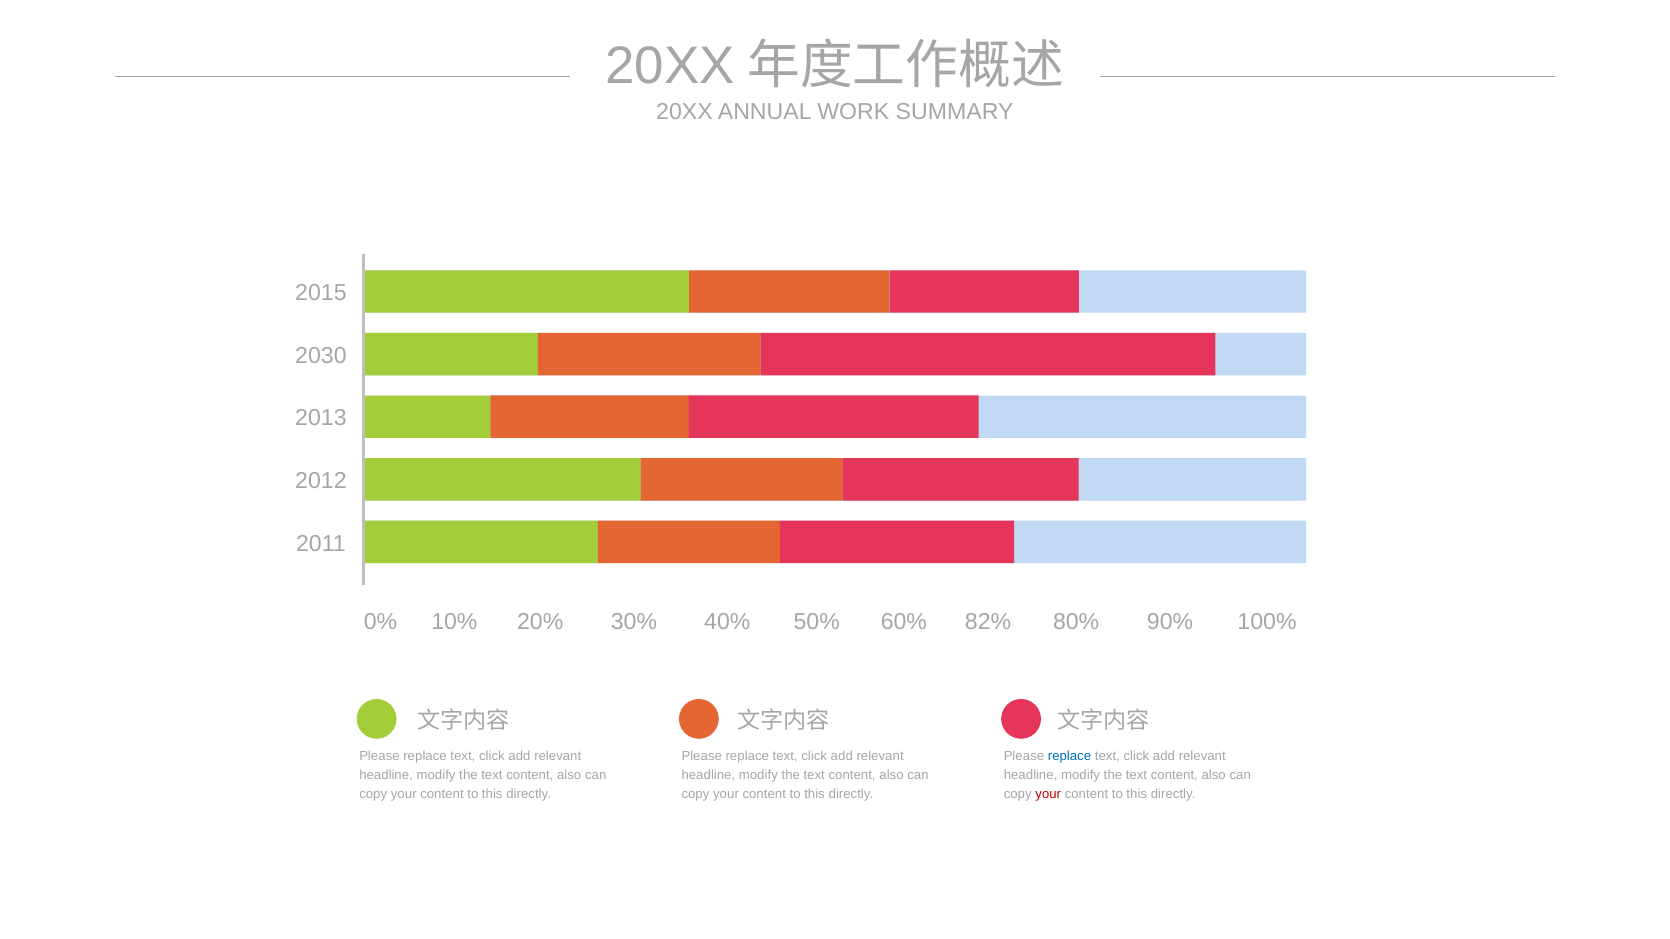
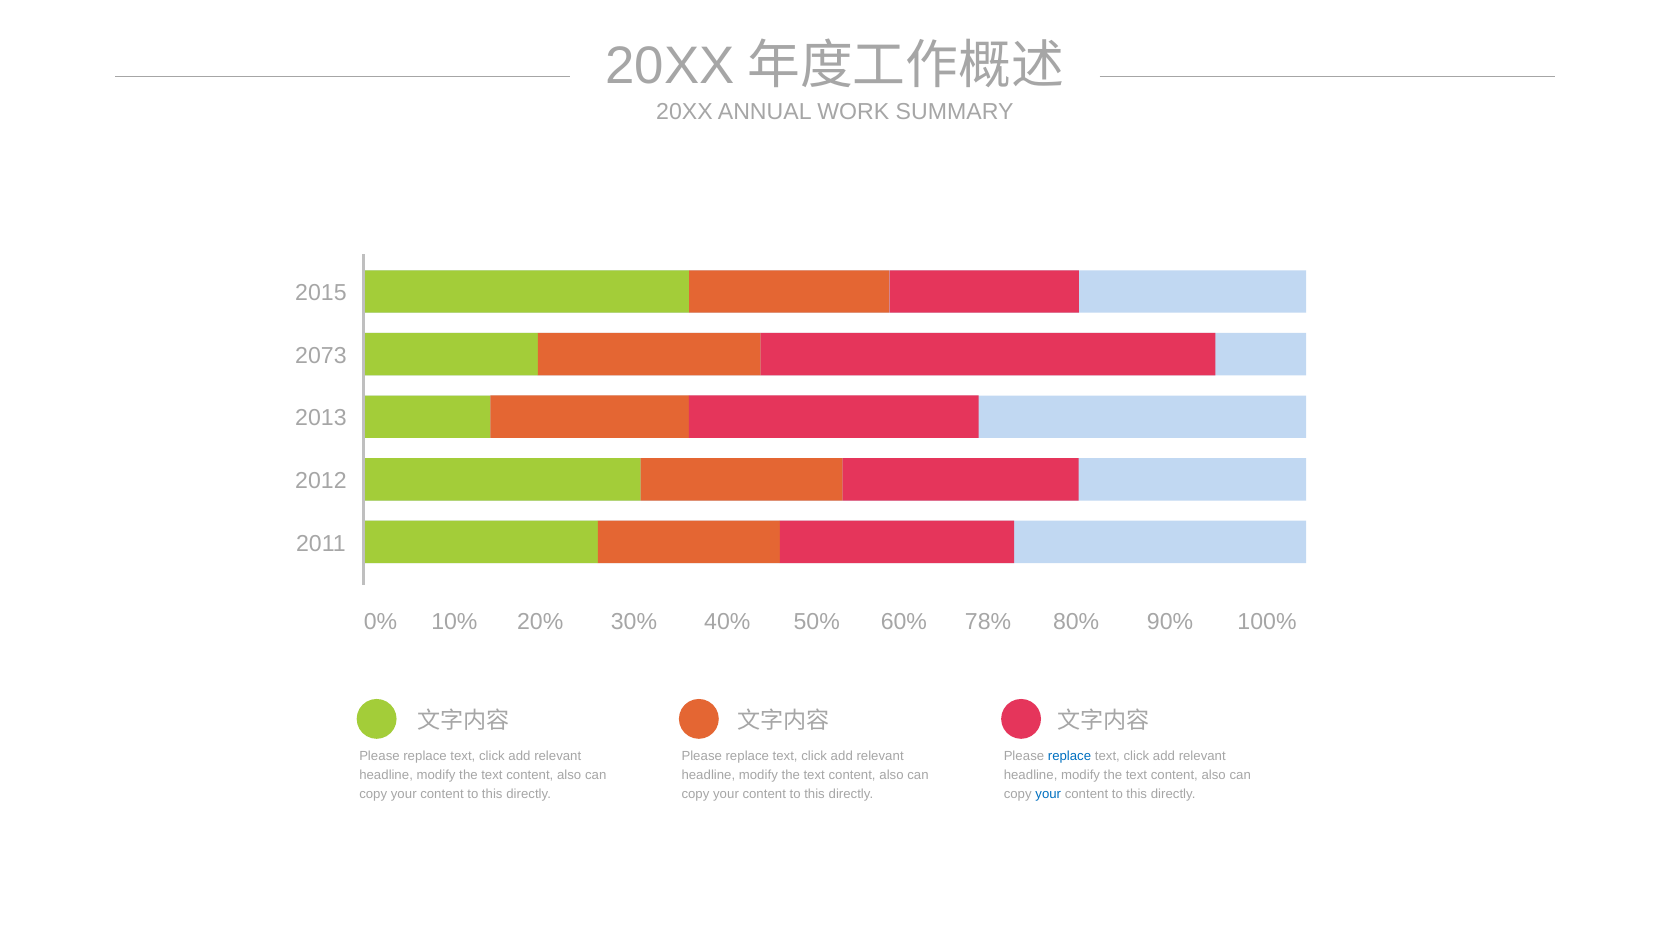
2030: 2030 -> 2073
82%: 82% -> 78%
your at (1048, 794) colour: red -> blue
